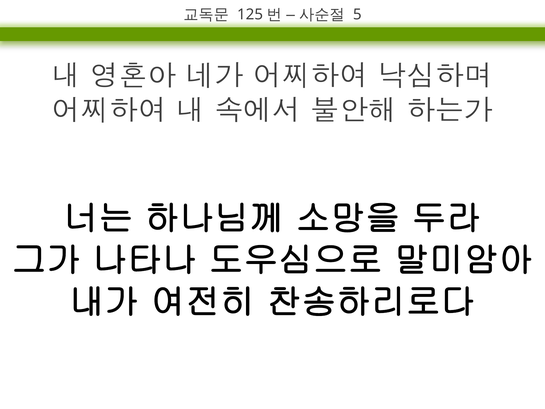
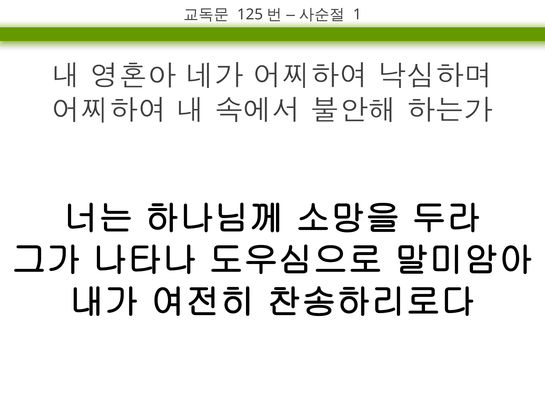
5: 5 -> 1
